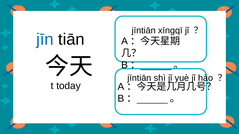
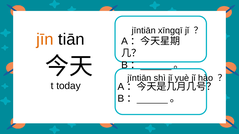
jīn colour: blue -> orange
